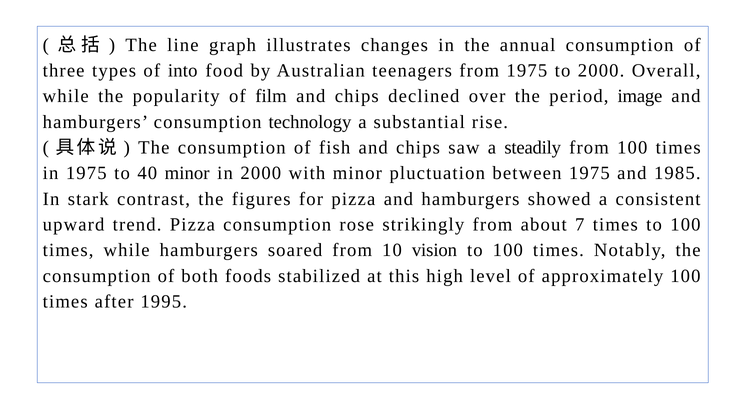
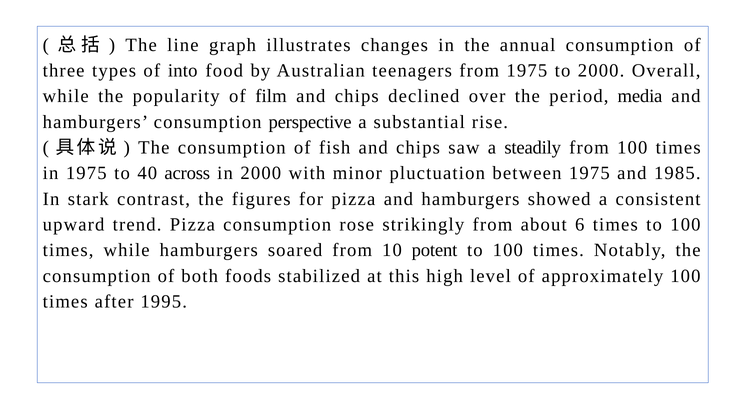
image: image -> media
technology: technology -> perspective
40 minor: minor -> across
7: 7 -> 6
vision: vision -> potent
